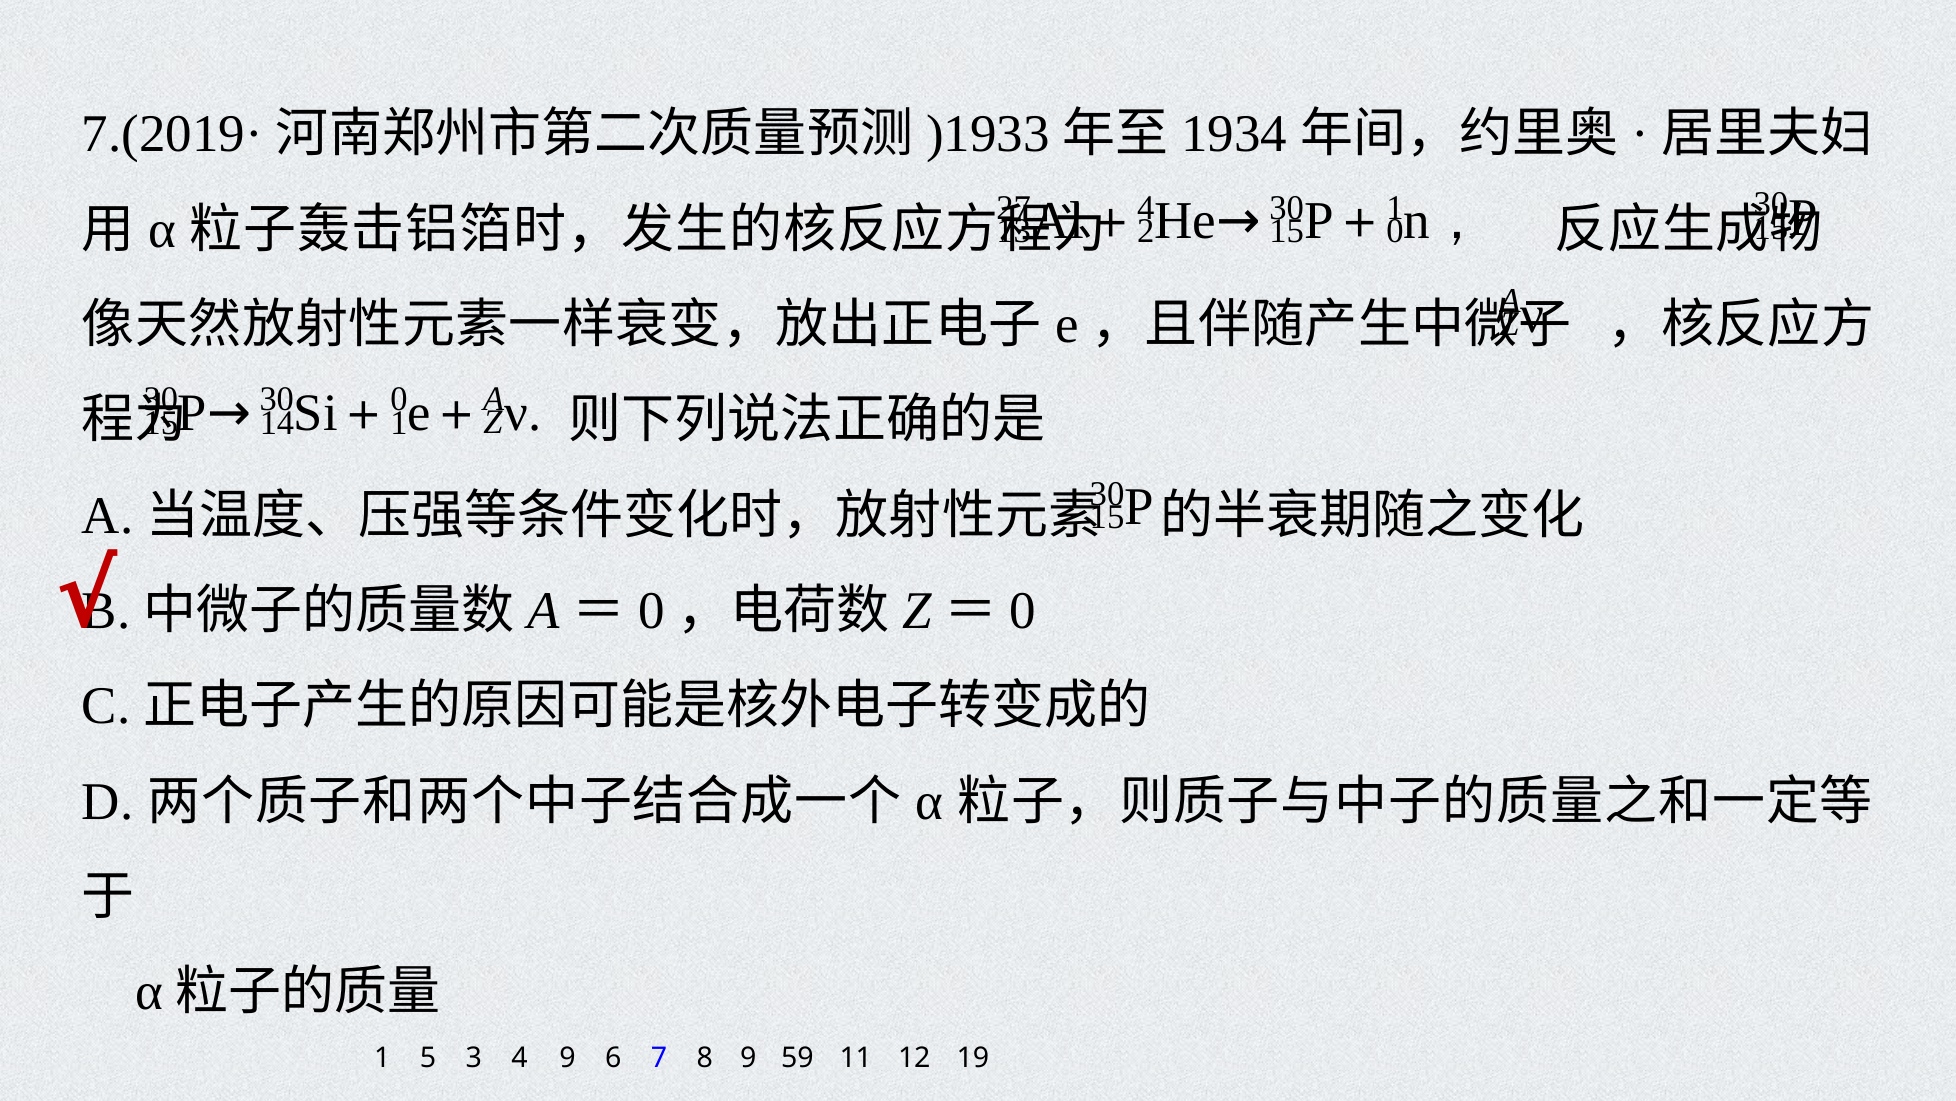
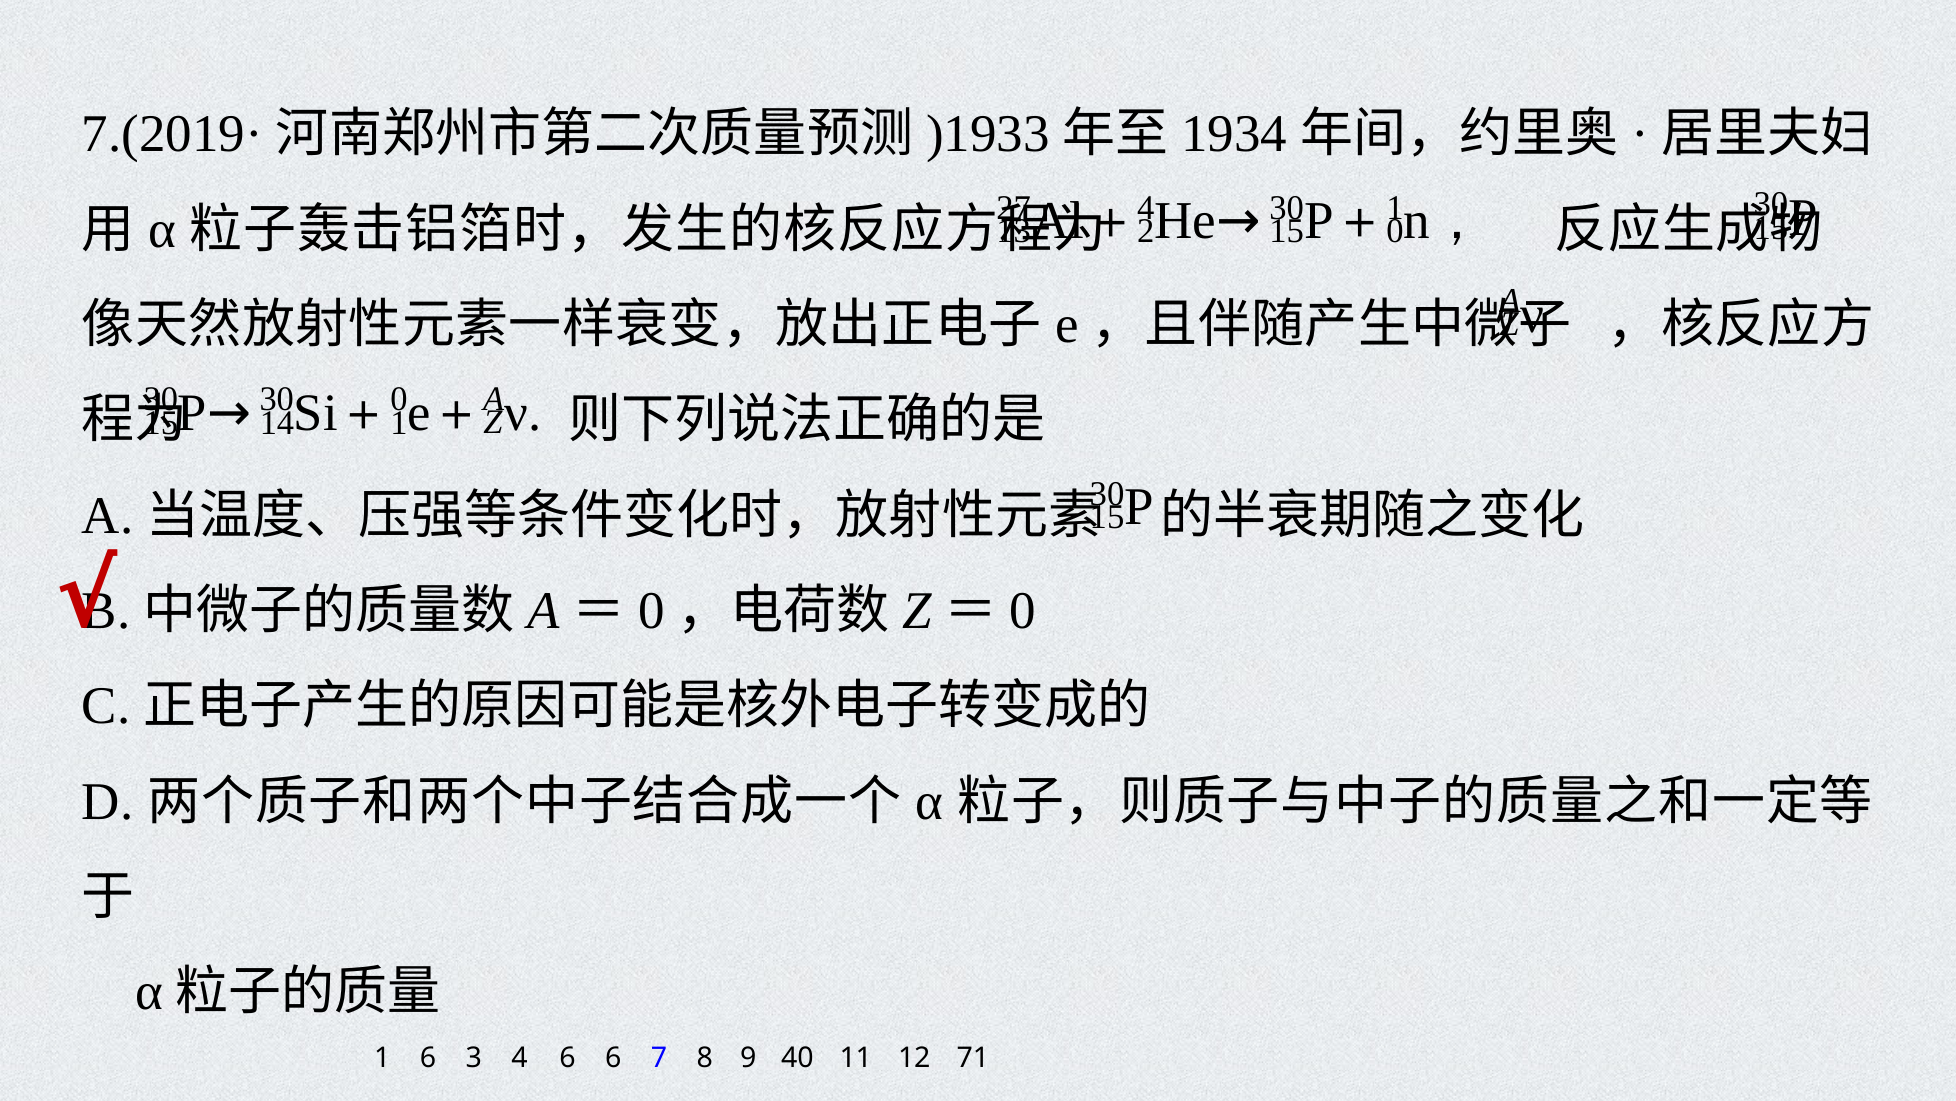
1 5: 5 -> 6
4 9: 9 -> 6
59: 59 -> 40
19: 19 -> 71
